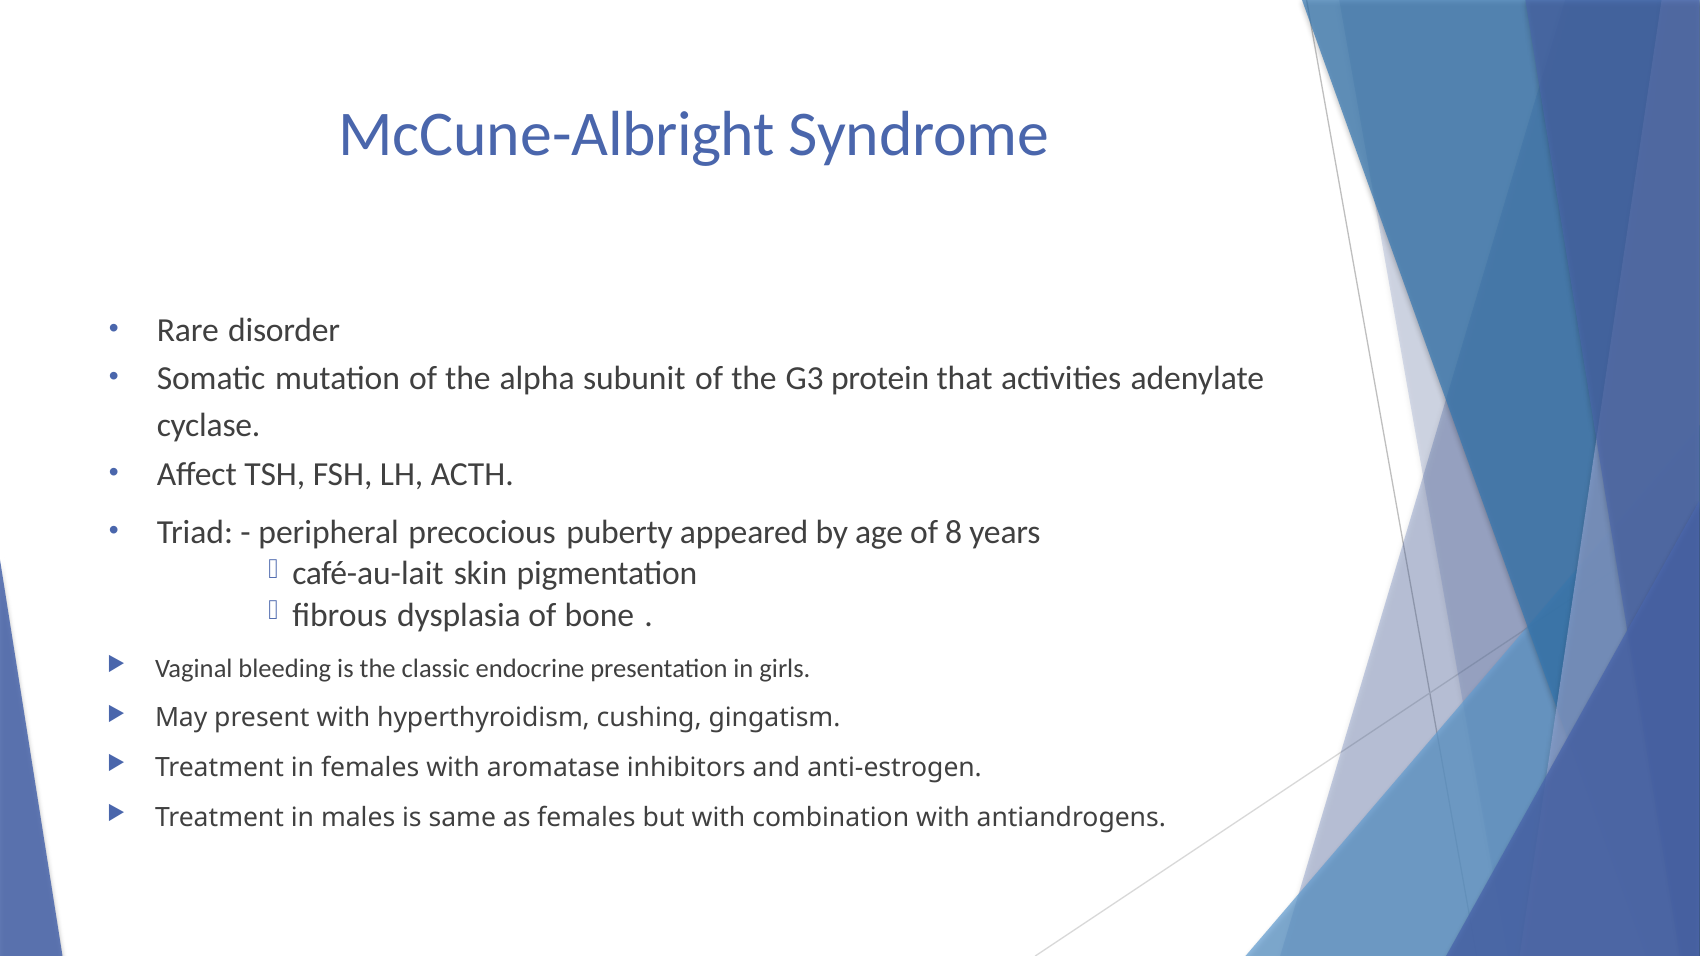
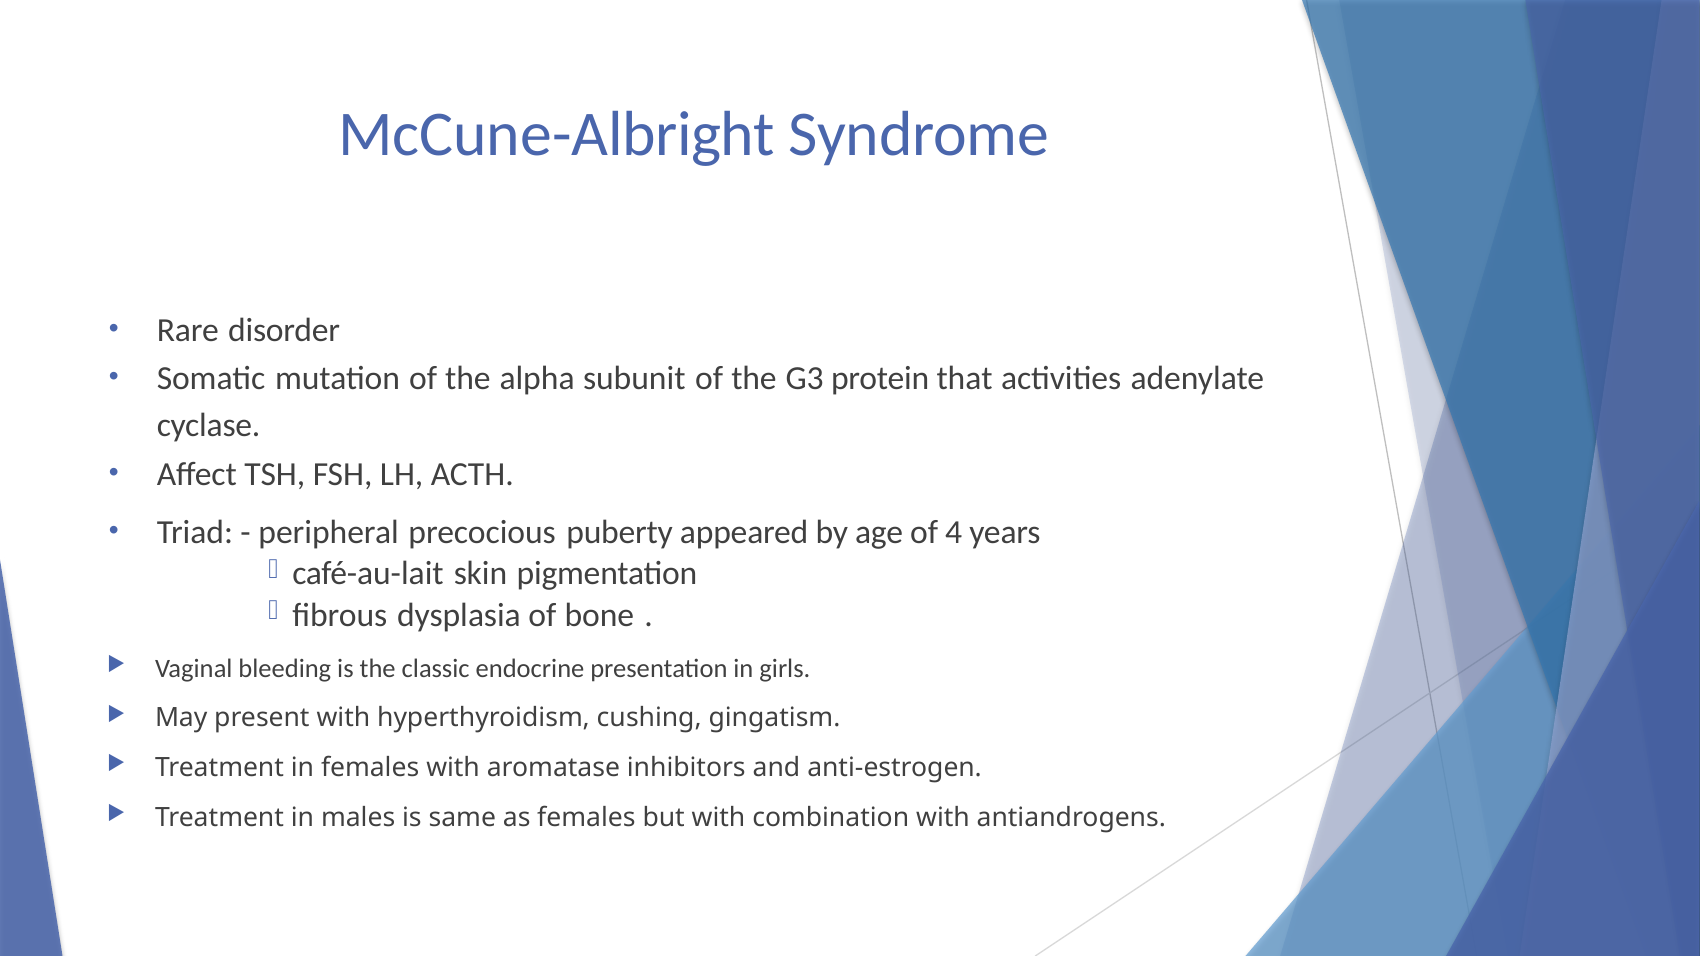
8: 8 -> 4
